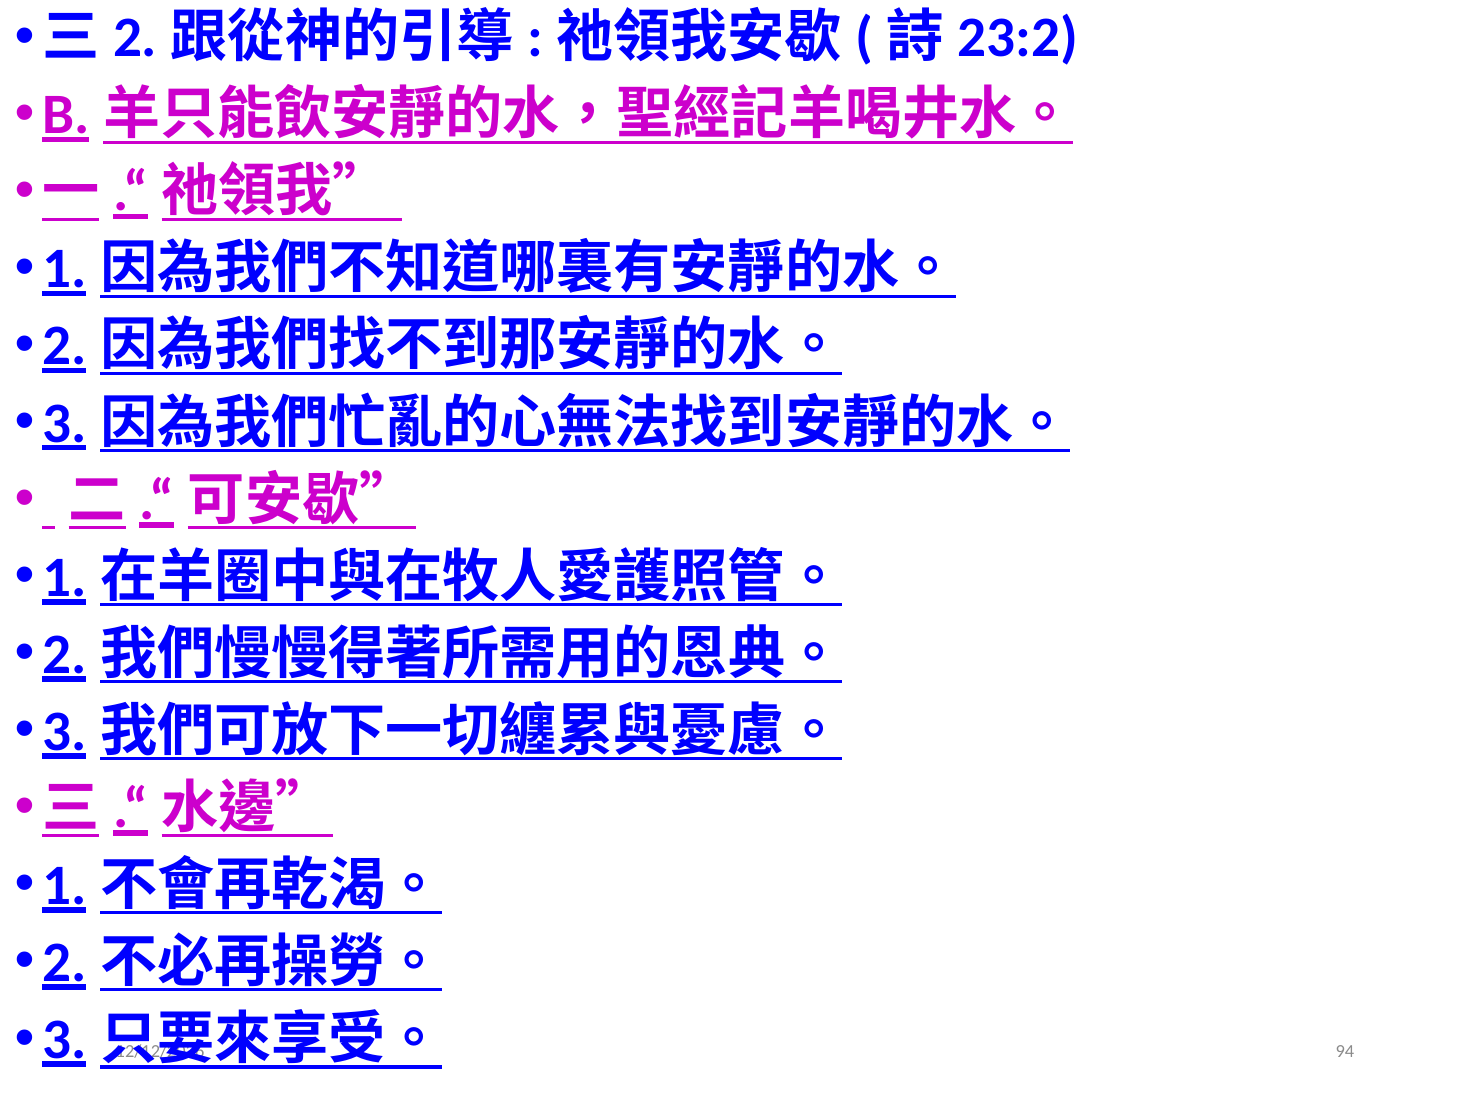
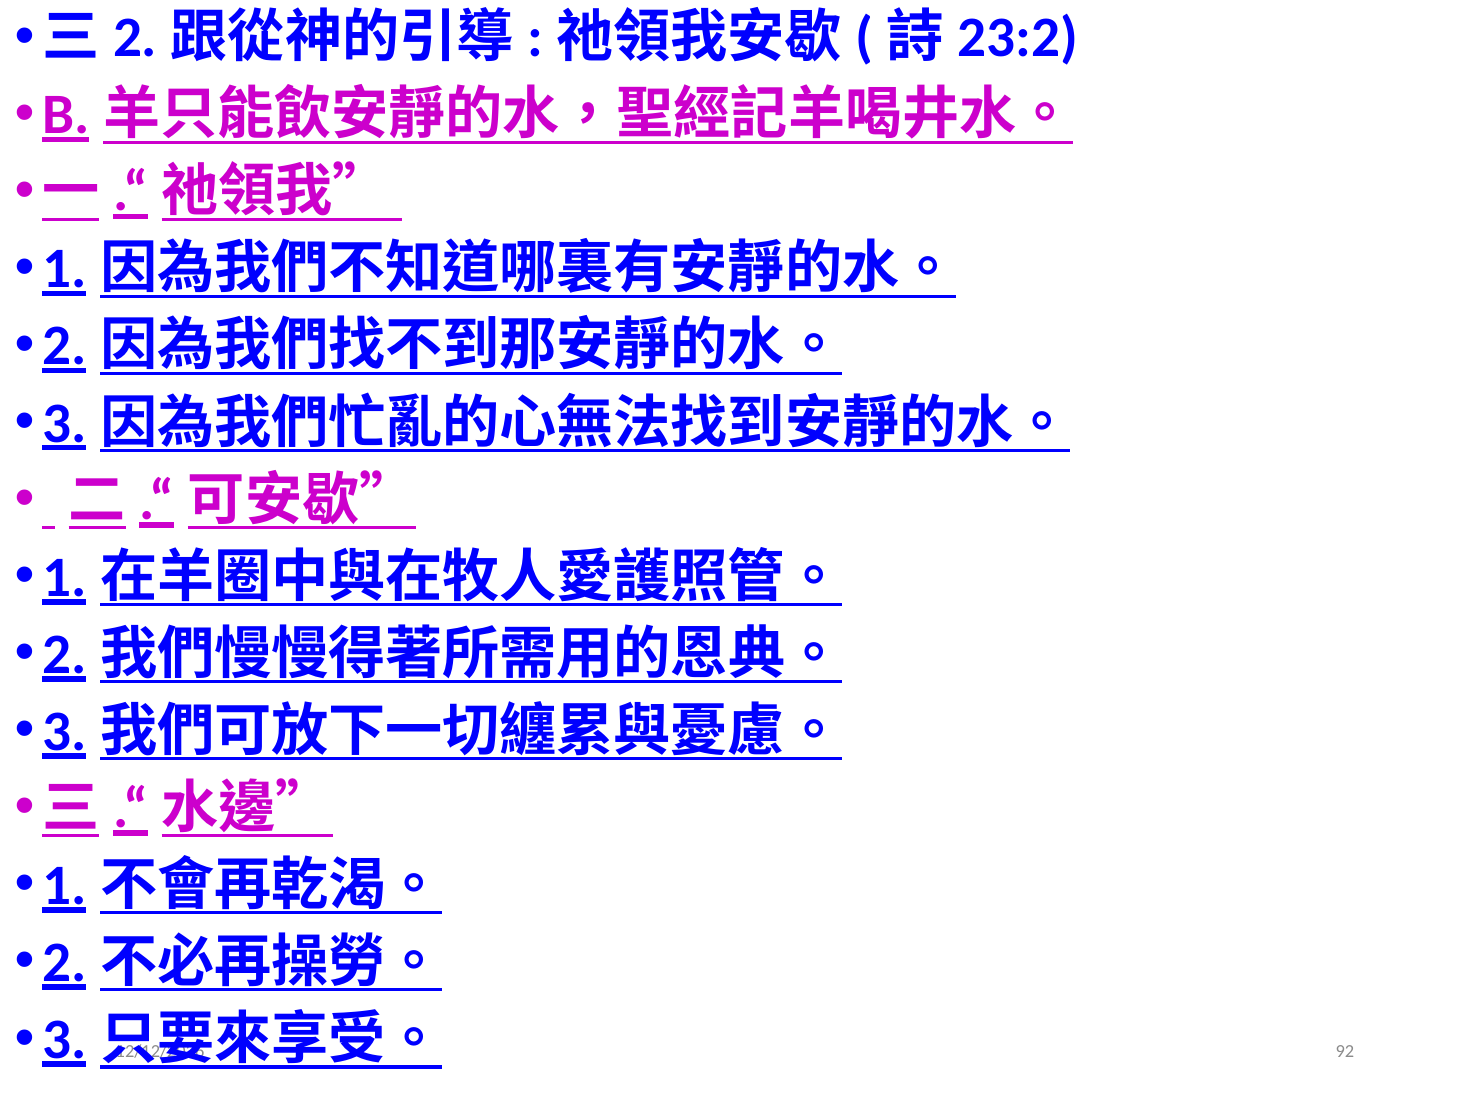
94: 94 -> 92
